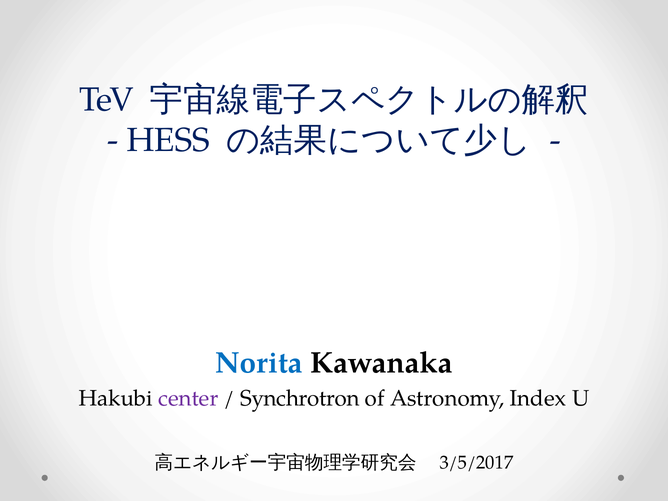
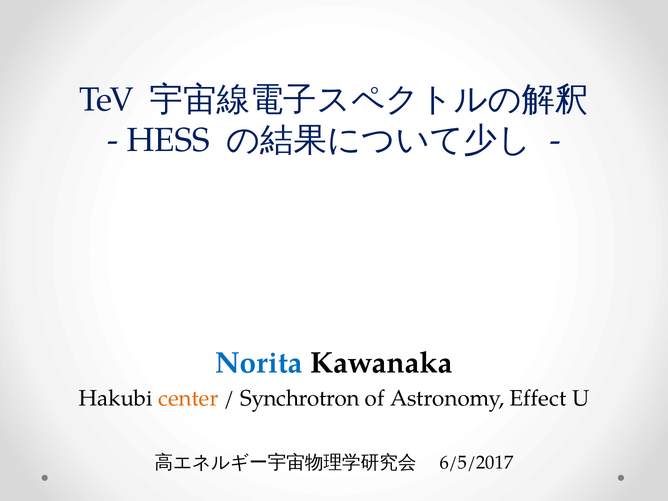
center colour: purple -> orange
Index: Index -> Effect
3/5/2017: 3/5/2017 -> 6/5/2017
